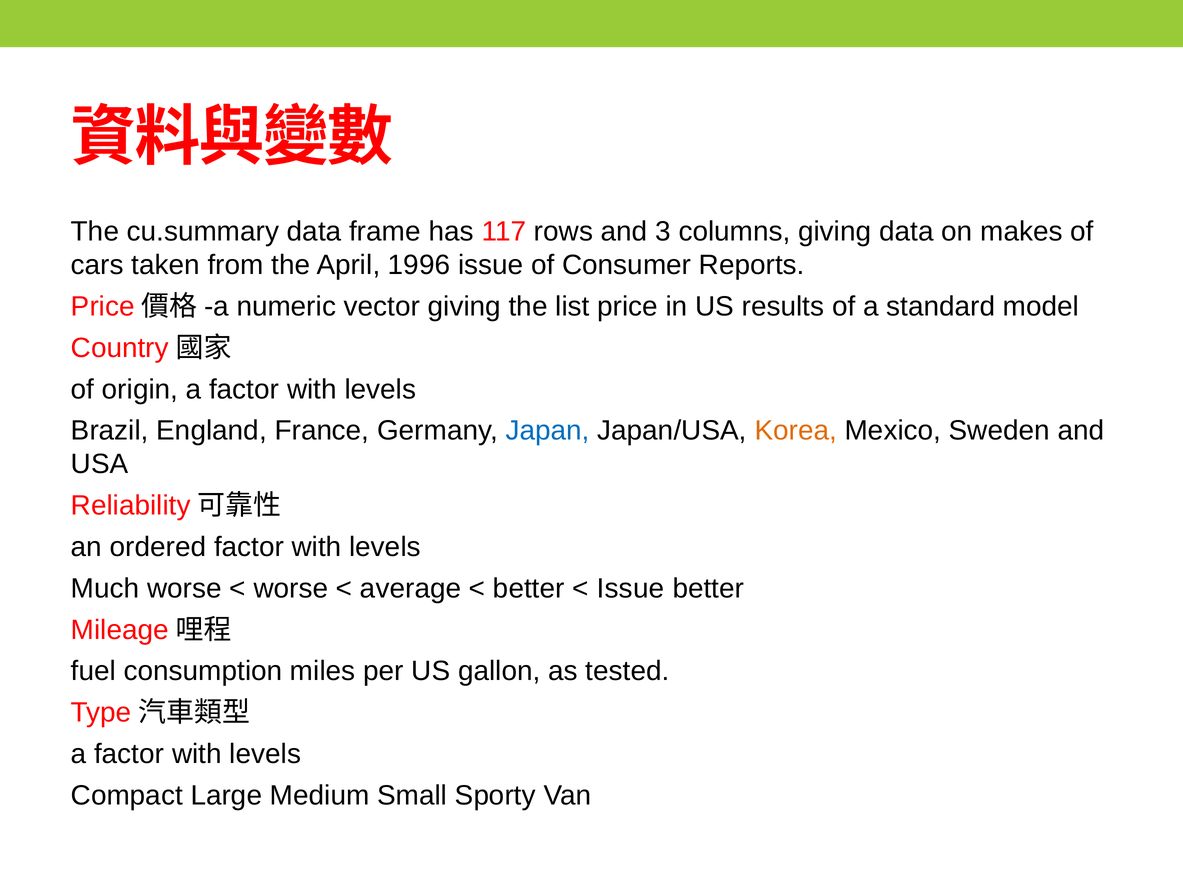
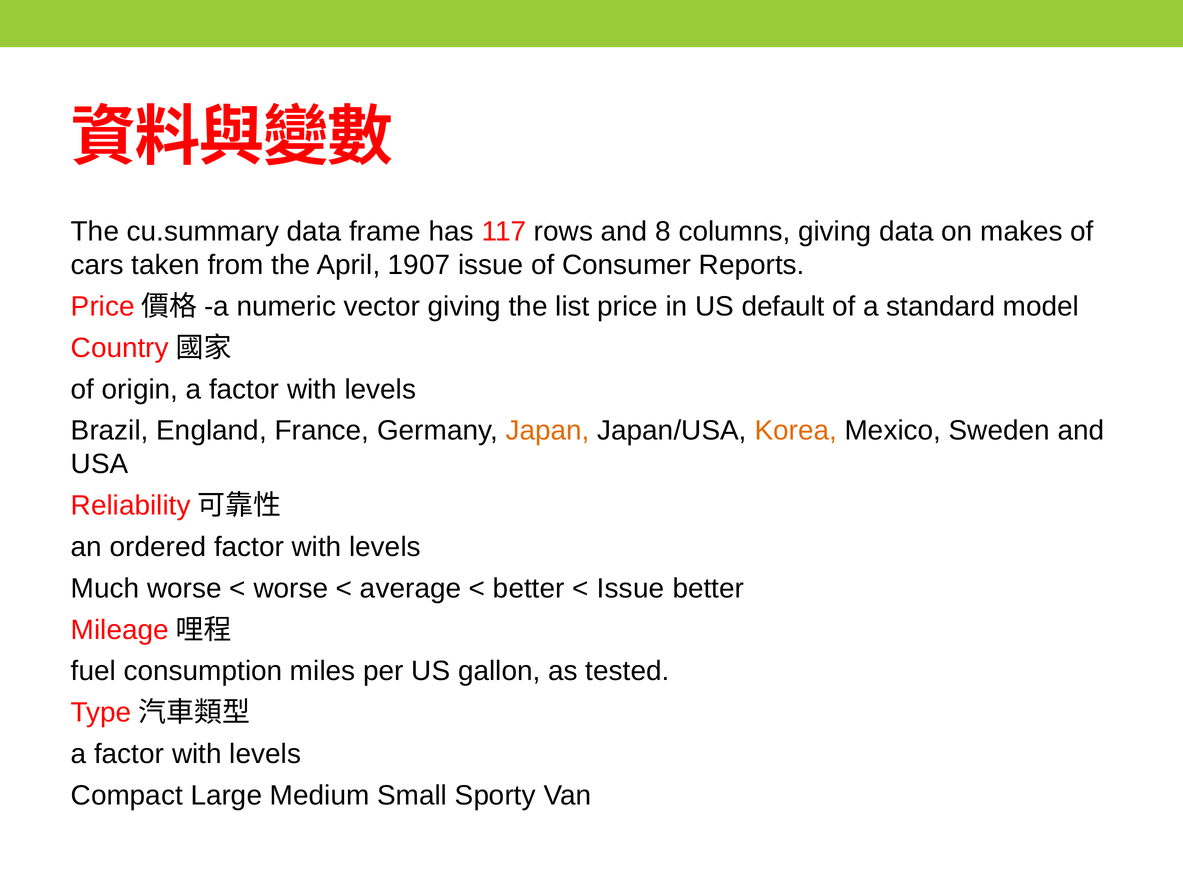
3: 3 -> 8
1996: 1996 -> 1907
results: results -> default
Japan colour: blue -> orange
